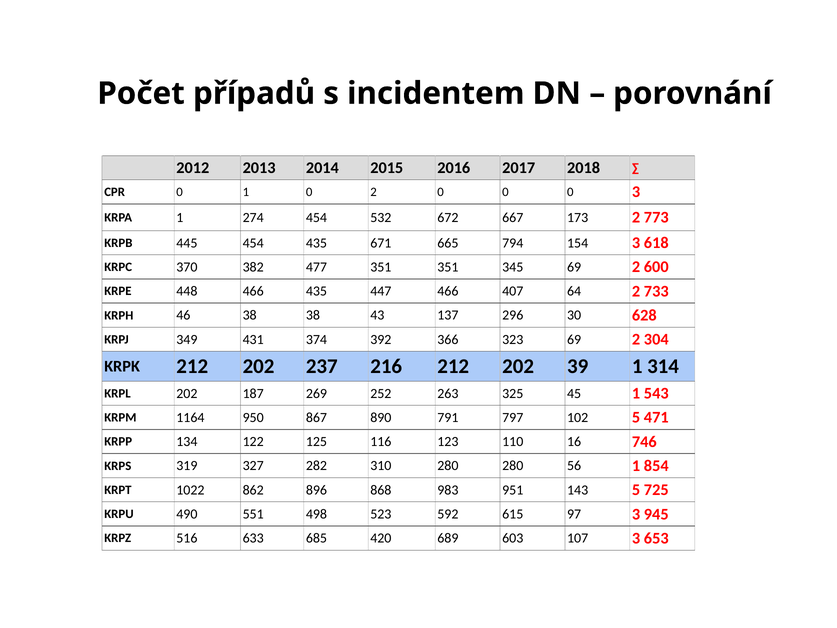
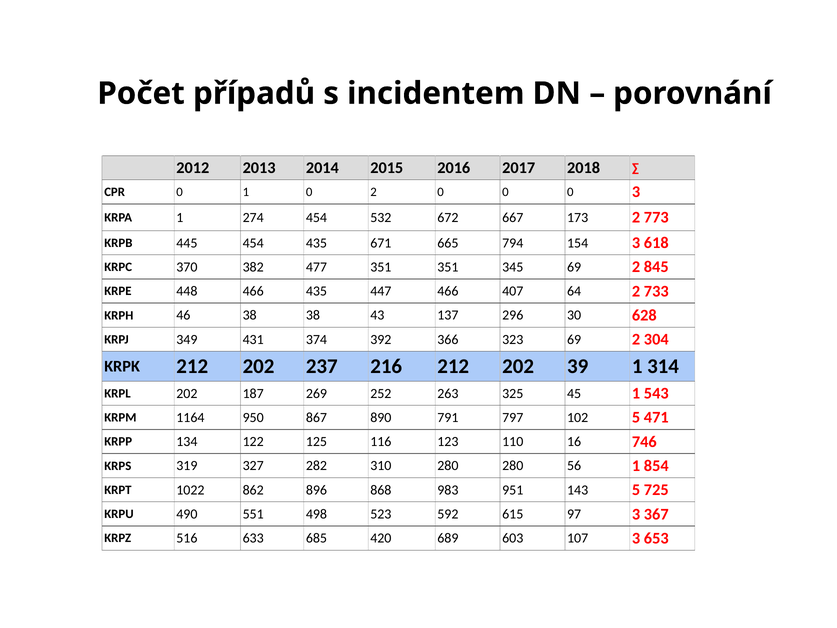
600: 600 -> 845
945: 945 -> 367
